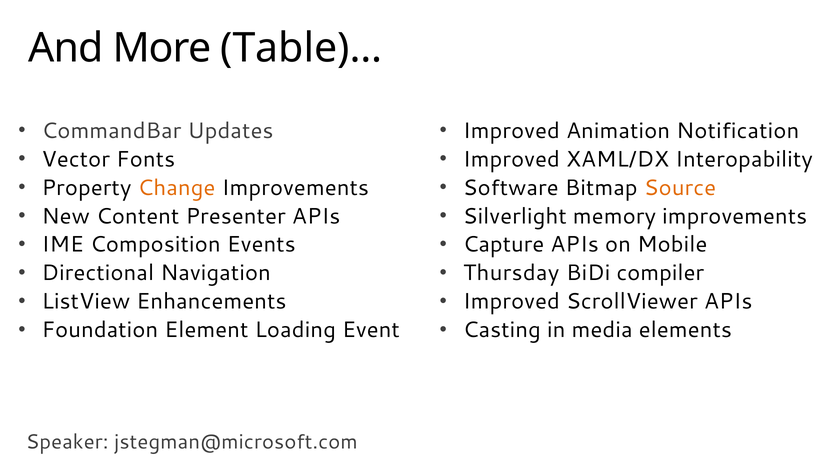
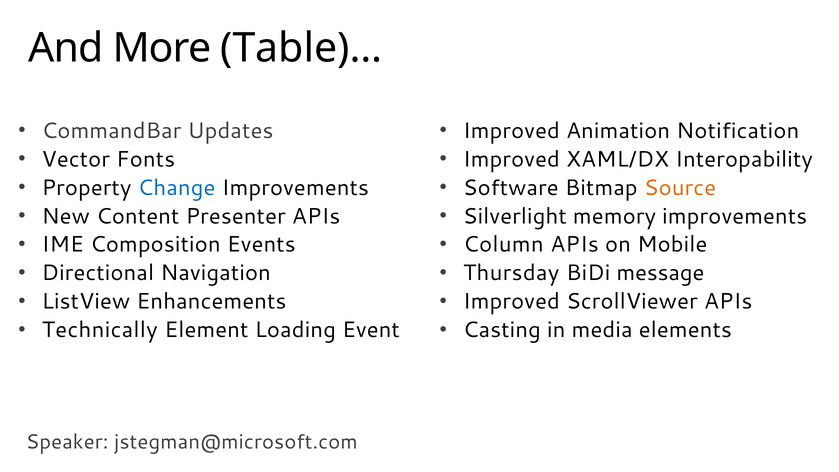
Change colour: orange -> blue
Capture: Capture -> Column
compiler: compiler -> message
Foundation: Foundation -> Technically
